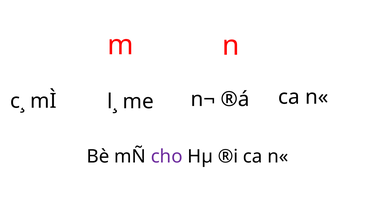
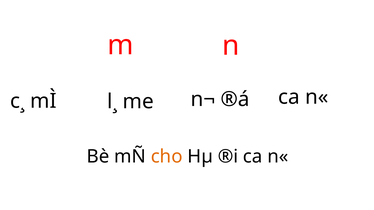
cho colour: purple -> orange
